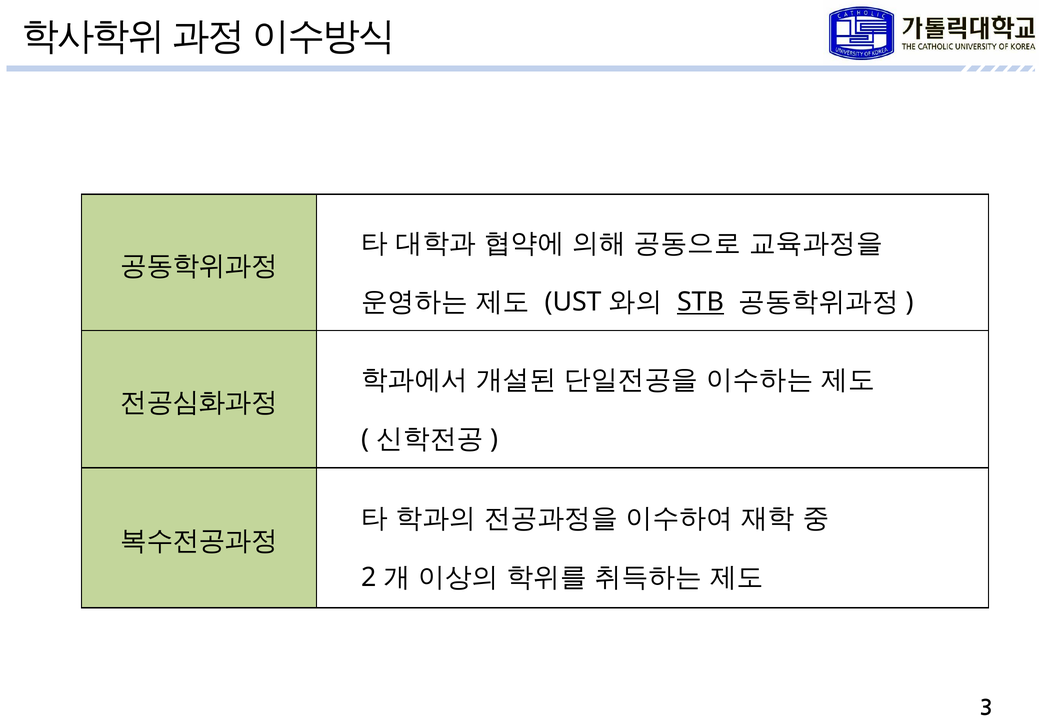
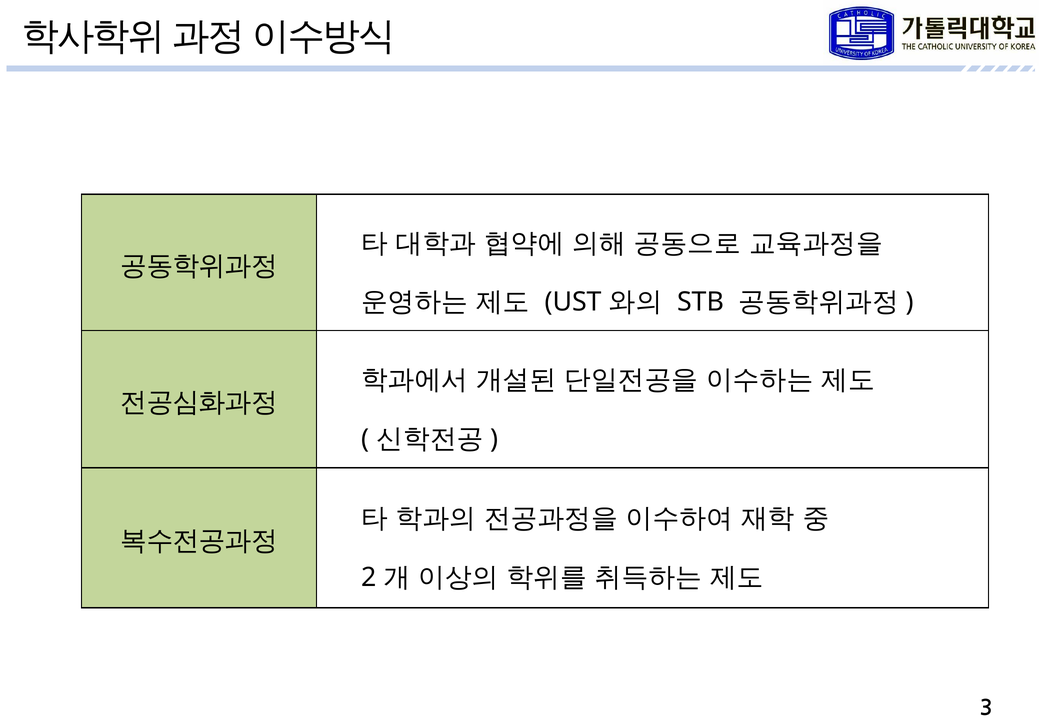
STB underline: present -> none
